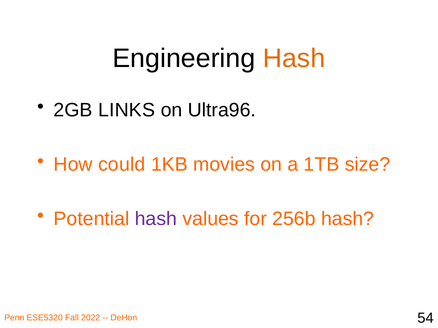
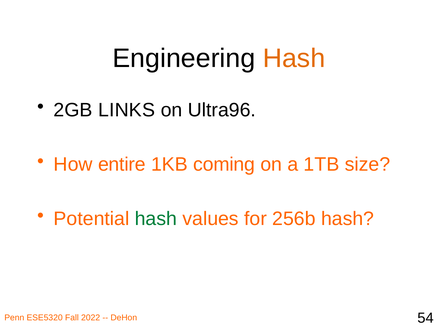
could: could -> entire
movies: movies -> coming
hash at (156, 219) colour: purple -> green
